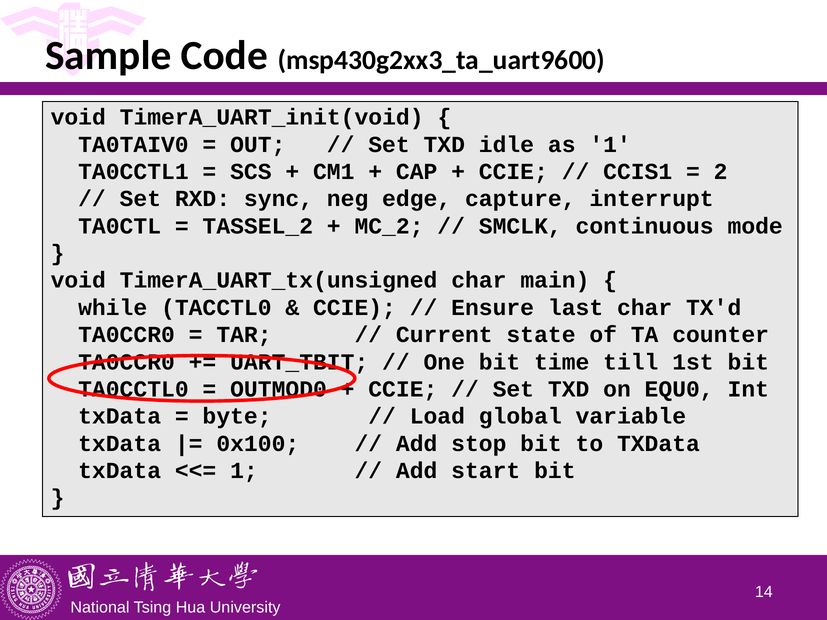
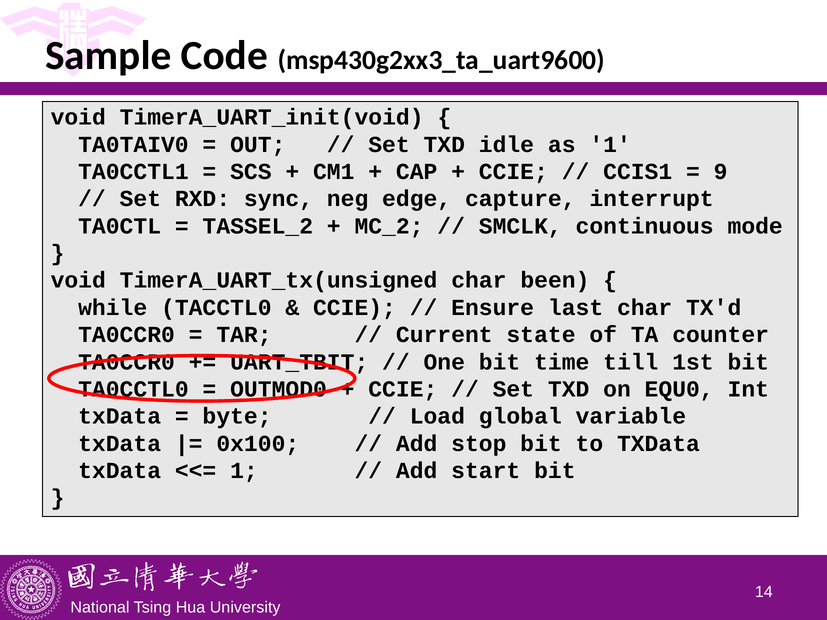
2: 2 -> 9
main: main -> been
